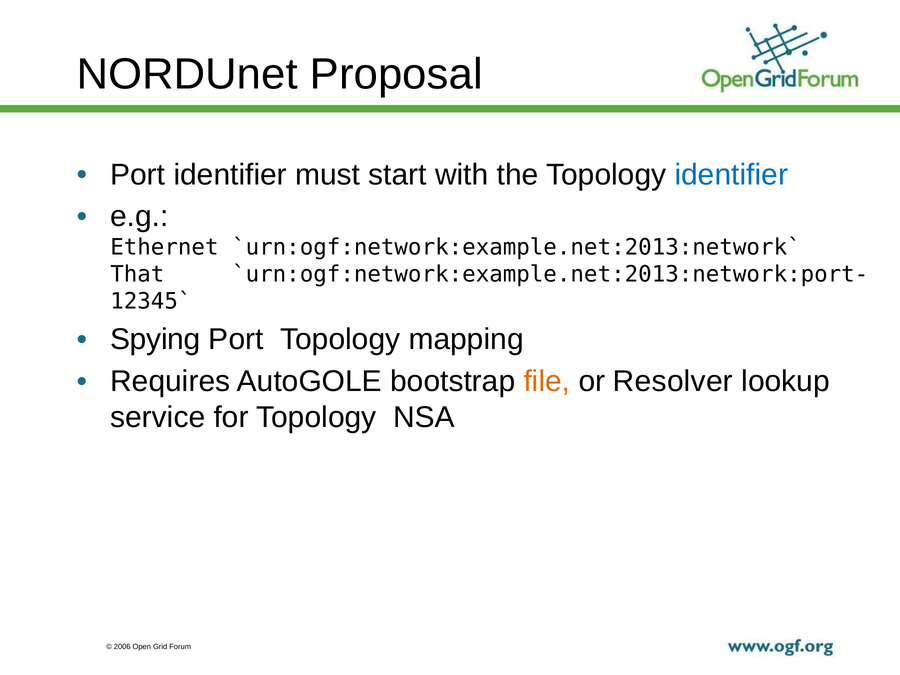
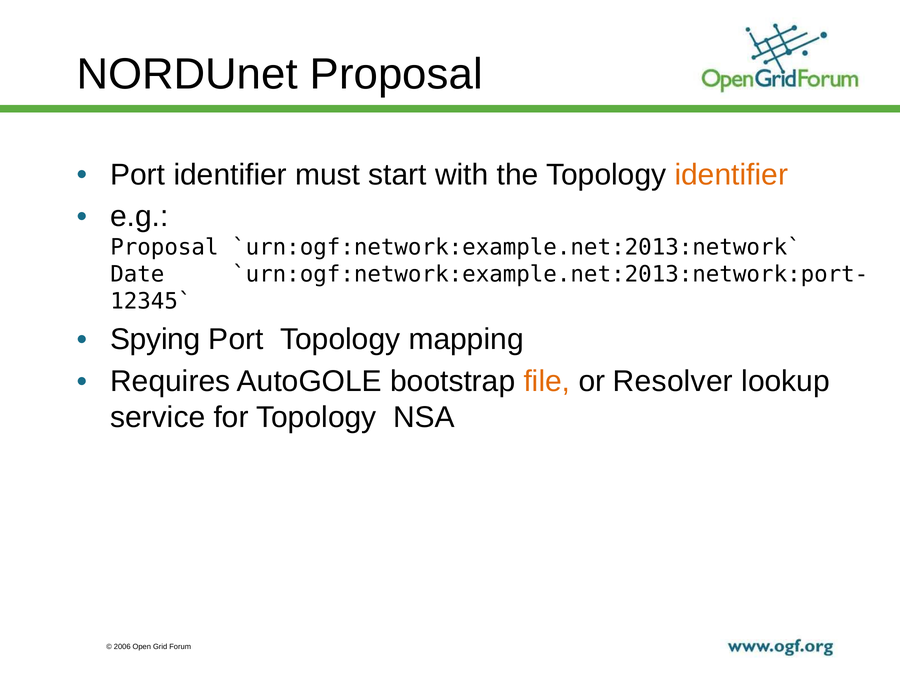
identifier at (731, 175) colour: blue -> orange
Ethernet at (164, 248): Ethernet -> Proposal
That: That -> Date
